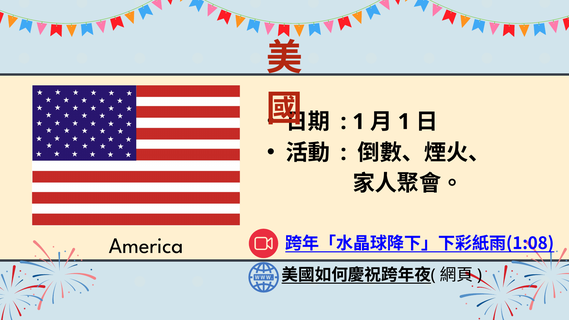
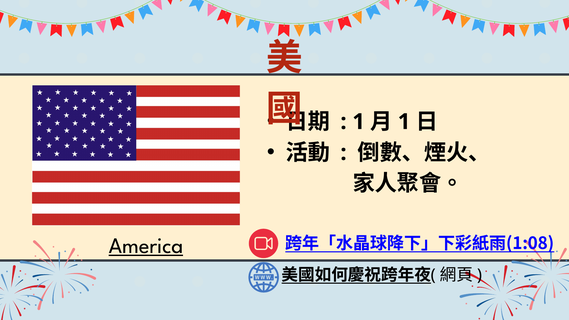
America underline: none -> present
